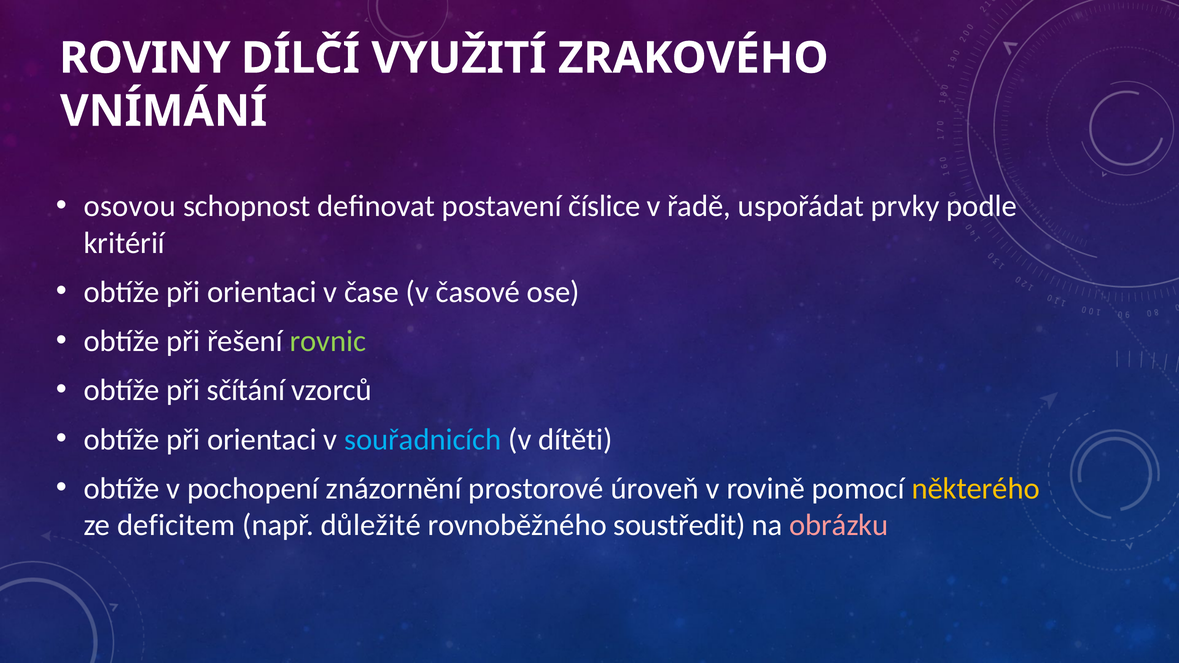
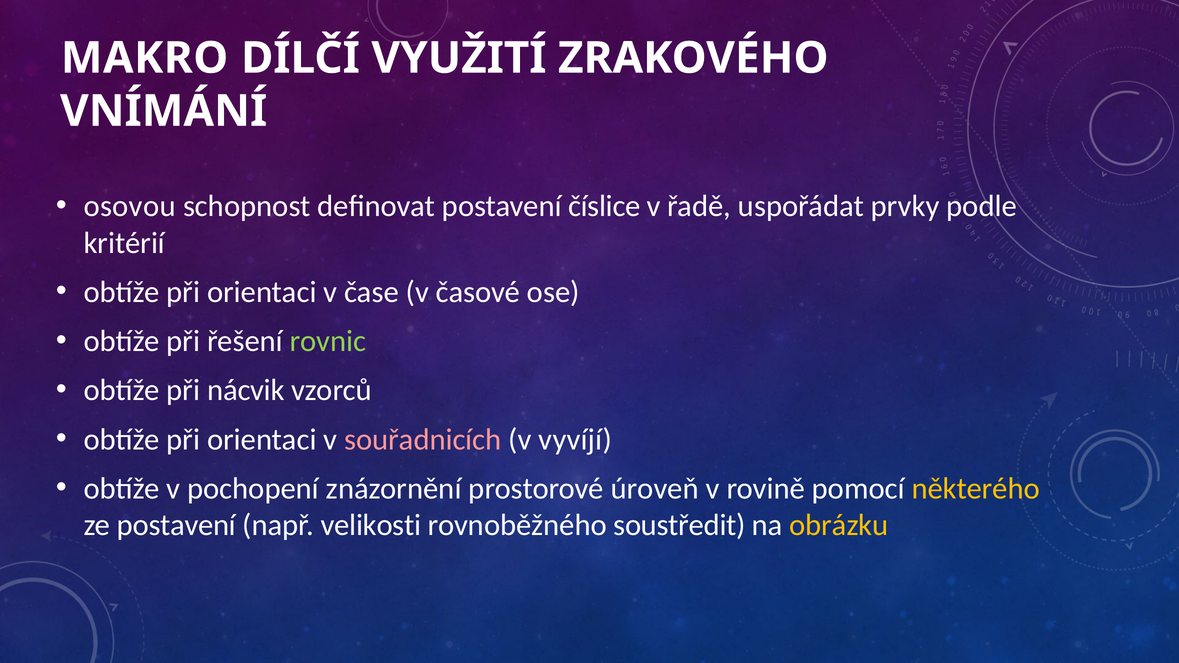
ROVINY: ROVINY -> MAKRO
sčítání: sčítání -> nácvik
souřadnicích colour: light blue -> pink
dítěti: dítěti -> vyvíjí
ze deficitem: deficitem -> postavení
důležité: důležité -> velikosti
obrázku colour: pink -> yellow
